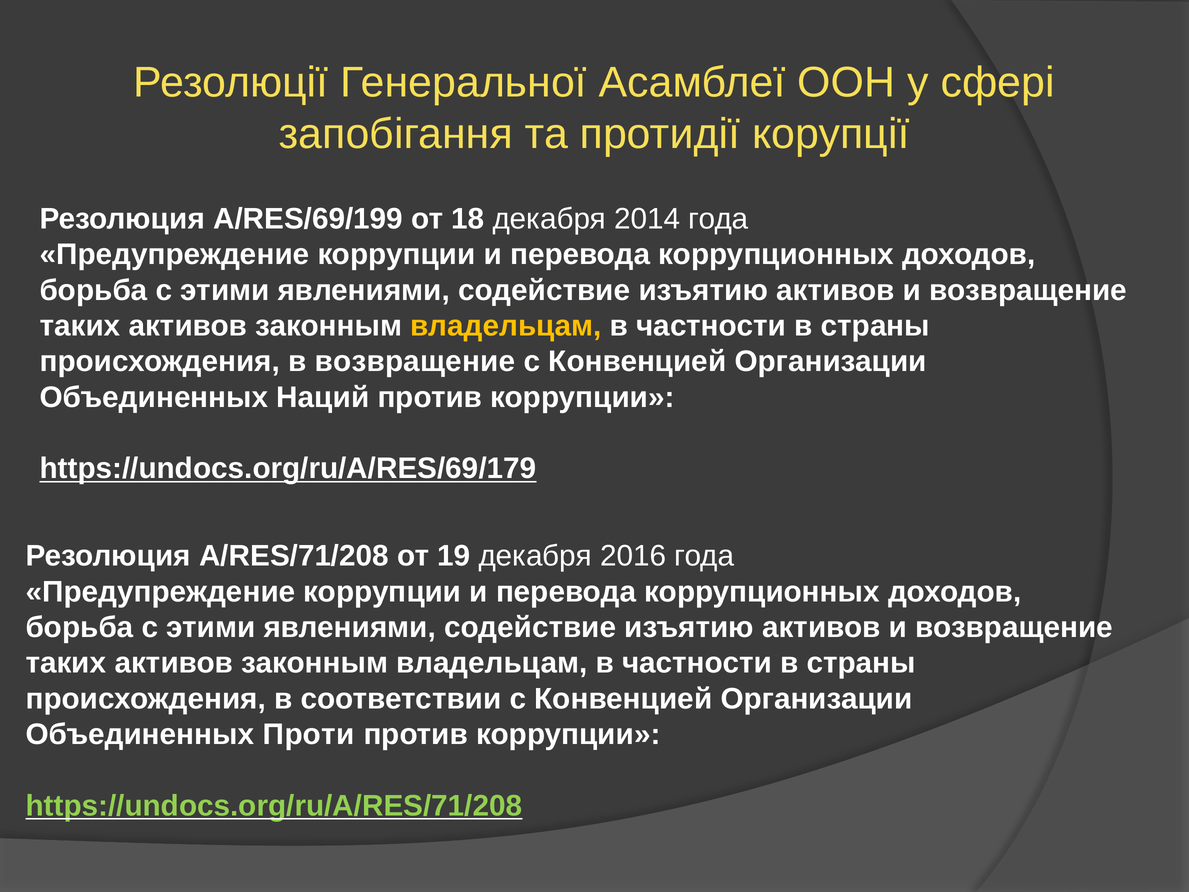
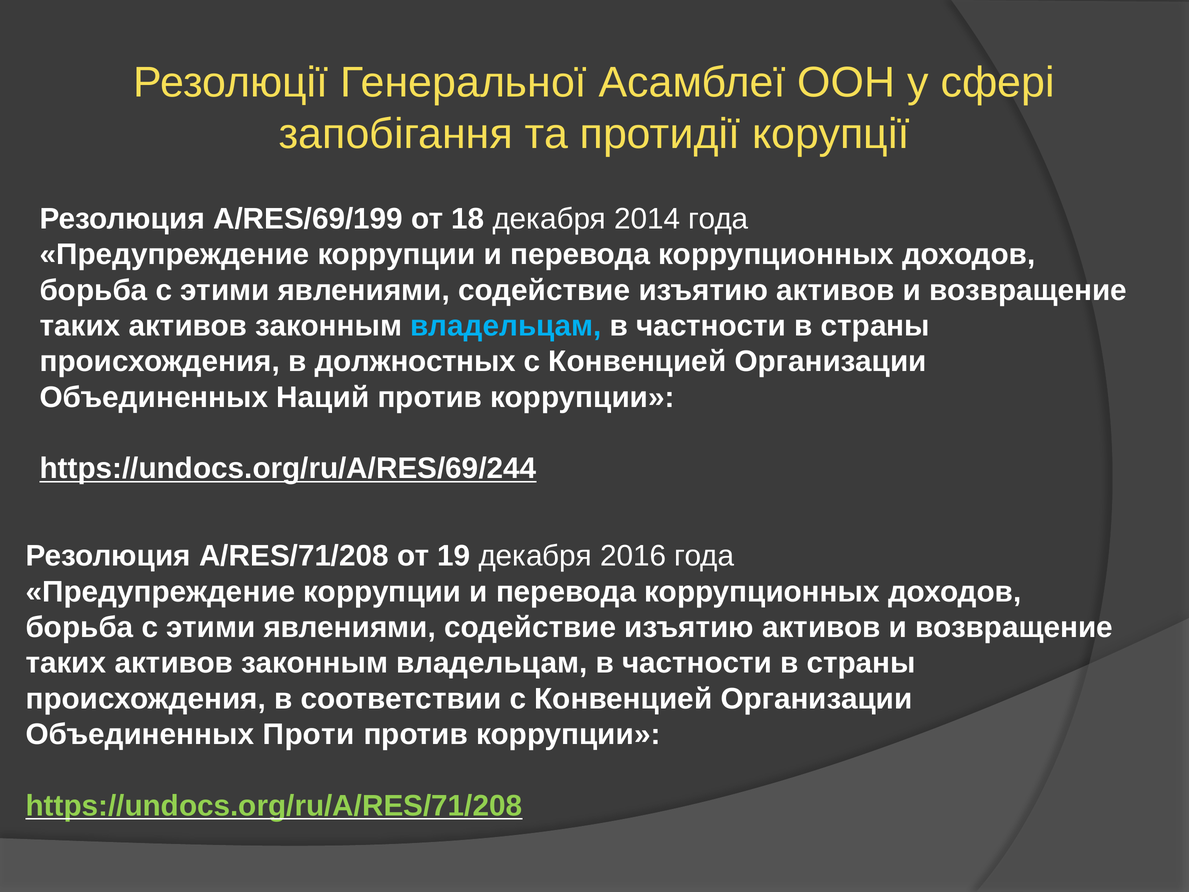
владельцам at (506, 326) colour: yellow -> light blue
в возвращение: возвращение -> должностных
https://undocs.org/ru/A/RES/69/179: https://undocs.org/ru/A/RES/69/179 -> https://undocs.org/ru/A/RES/69/244
